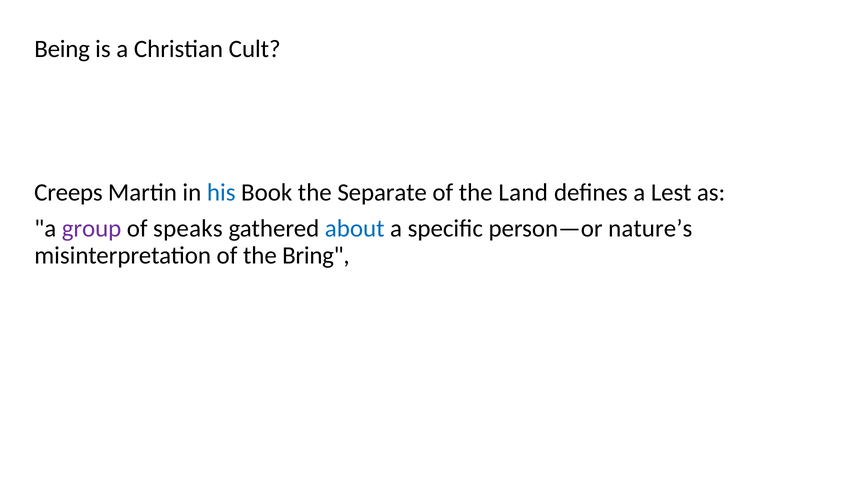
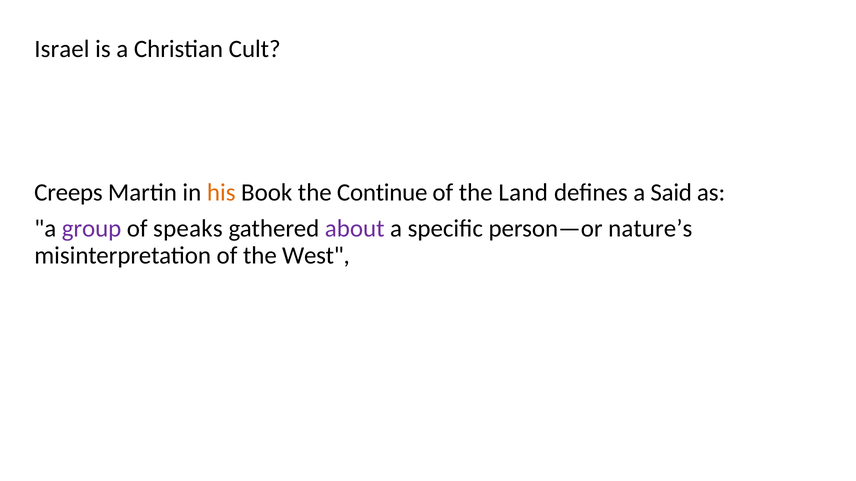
Being: Being -> Israel
his colour: blue -> orange
Separate: Separate -> Continue
Lest: Lest -> Said
about colour: blue -> purple
Bring: Bring -> West
